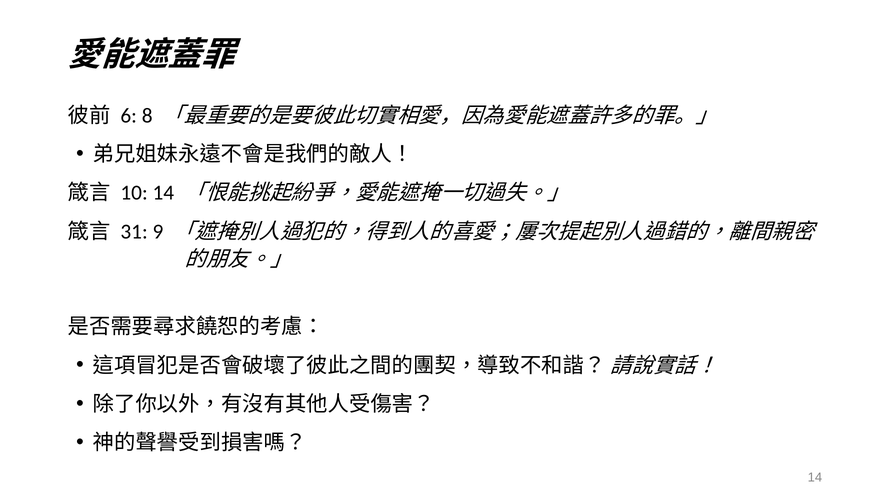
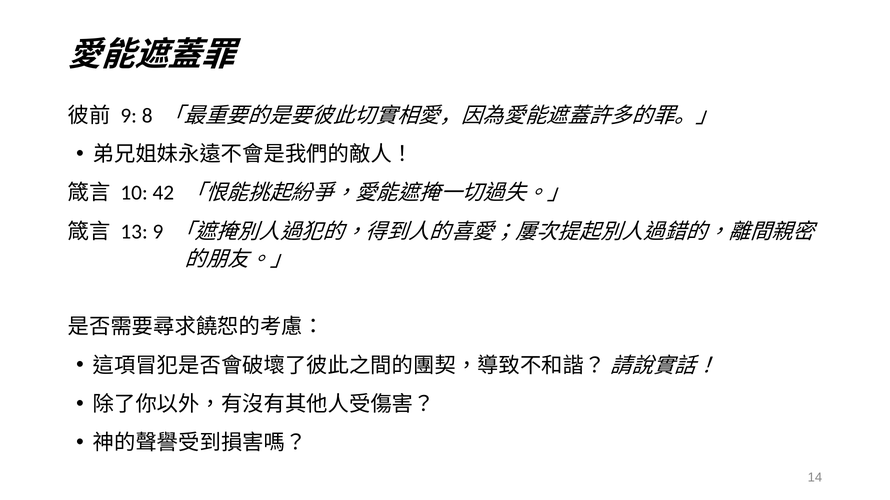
6 at (129, 116): 6 -> 9
10 14: 14 -> 42
31: 31 -> 13
